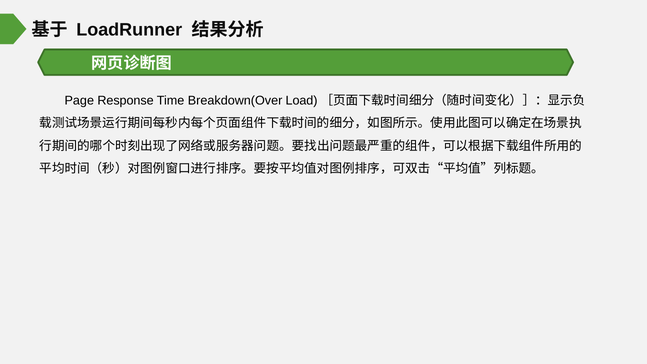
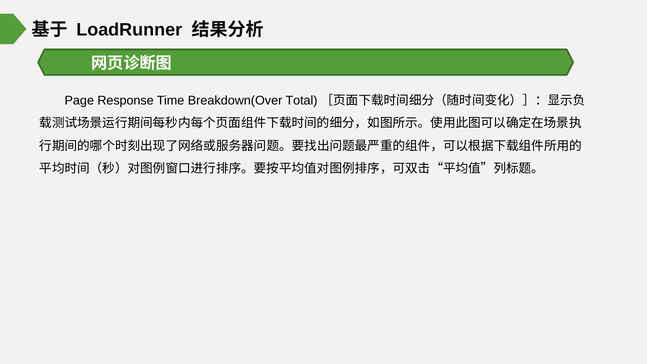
Load: Load -> Total
